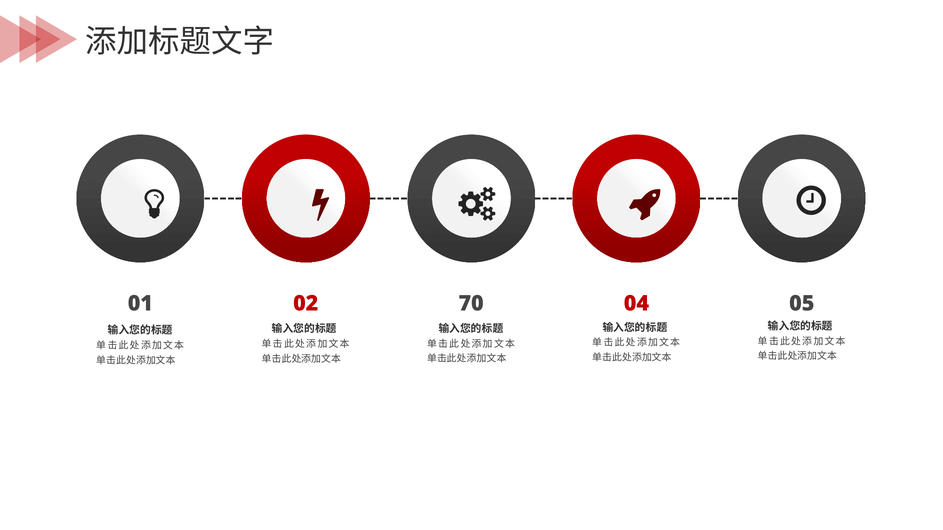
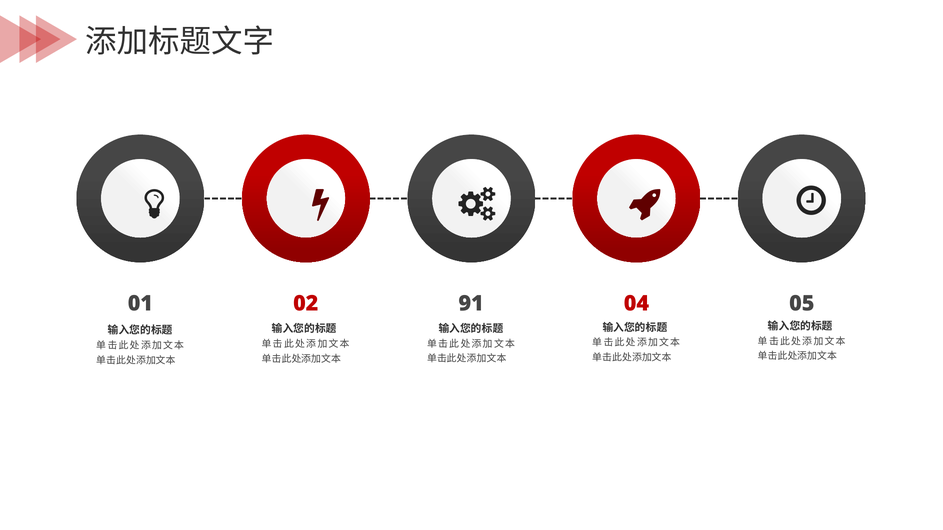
70: 70 -> 91
